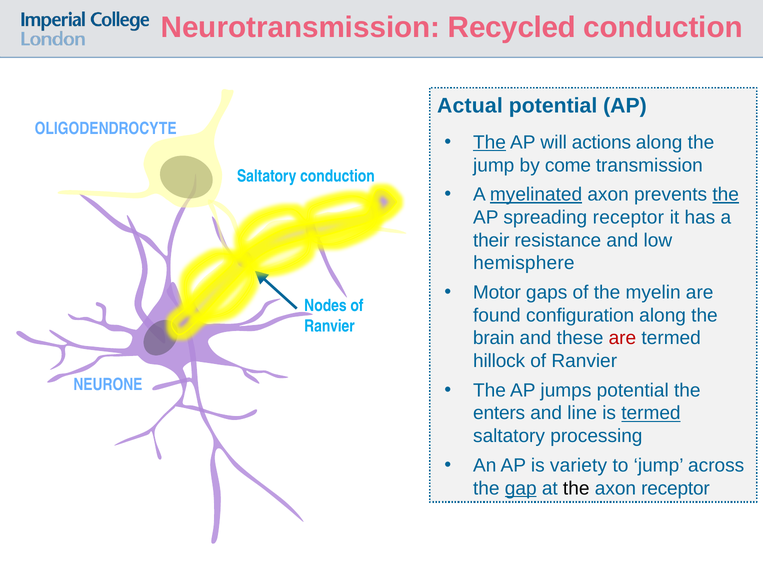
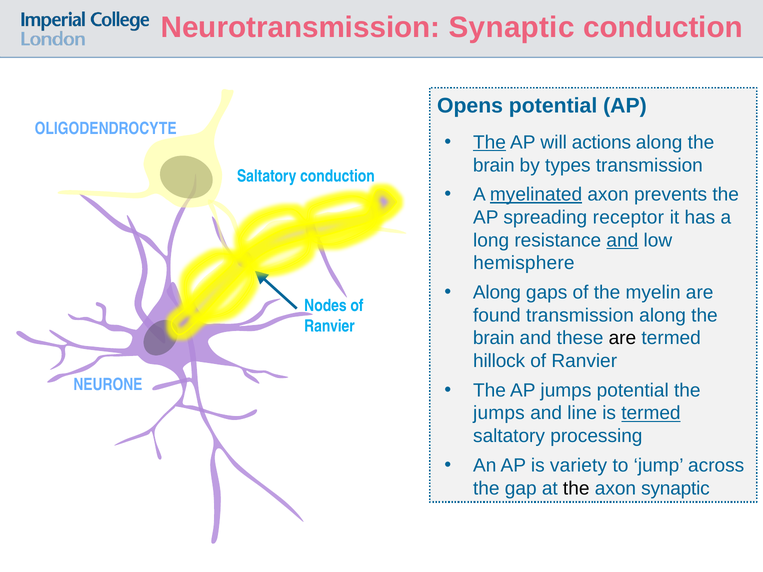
Neurotransmission Recycled: Recycled -> Synaptic
Actual: Actual -> Opens
jump at (494, 165): jump -> brain
come: come -> types
the at (726, 195) underline: present -> none
their: their -> long
and at (622, 240) underline: none -> present
Motor at (497, 293): Motor -> Along
found configuration: configuration -> transmission
are at (622, 338) colour: red -> black
enters at (499, 413): enters -> jumps
gap underline: present -> none
axon receptor: receptor -> synaptic
